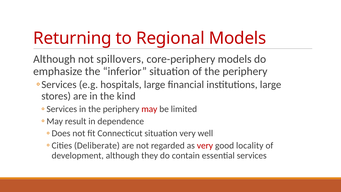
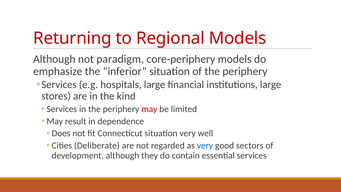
spillovers: spillovers -> paradigm
very at (205, 145) colour: red -> blue
locality: locality -> sectors
